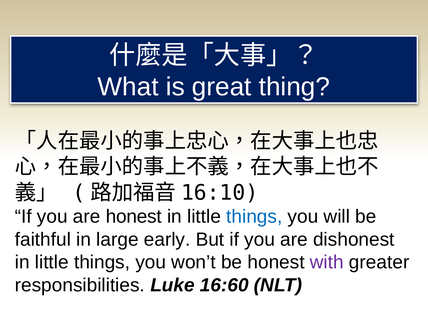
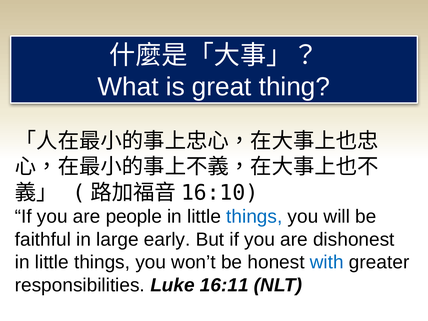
are honest: honest -> people
with colour: purple -> blue
16:60: 16:60 -> 16:11
